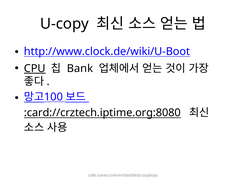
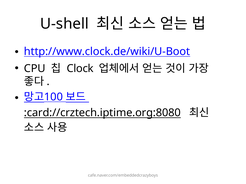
U-copy: U-copy -> U-shell
CPU underline: present -> none
Bank: Bank -> Clock
